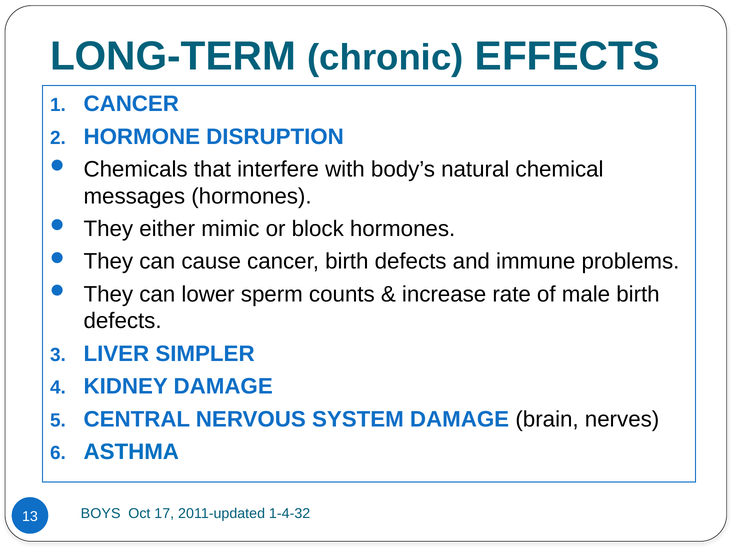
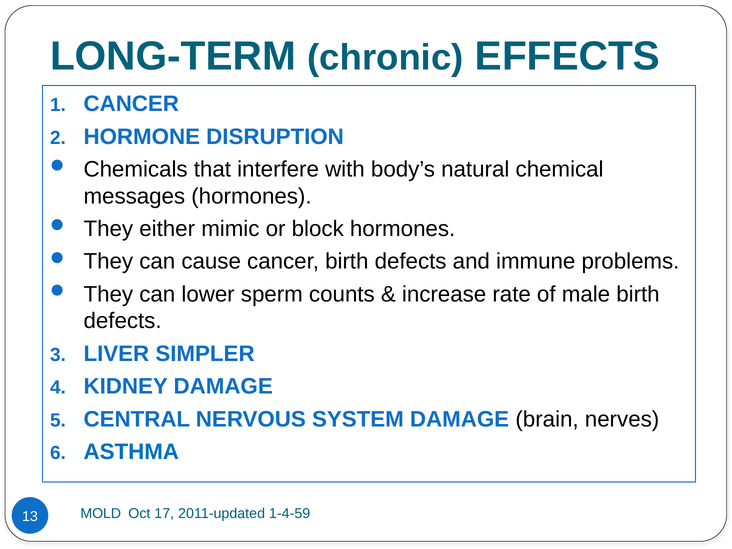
BOYS: BOYS -> MOLD
1-4-32: 1-4-32 -> 1-4-59
